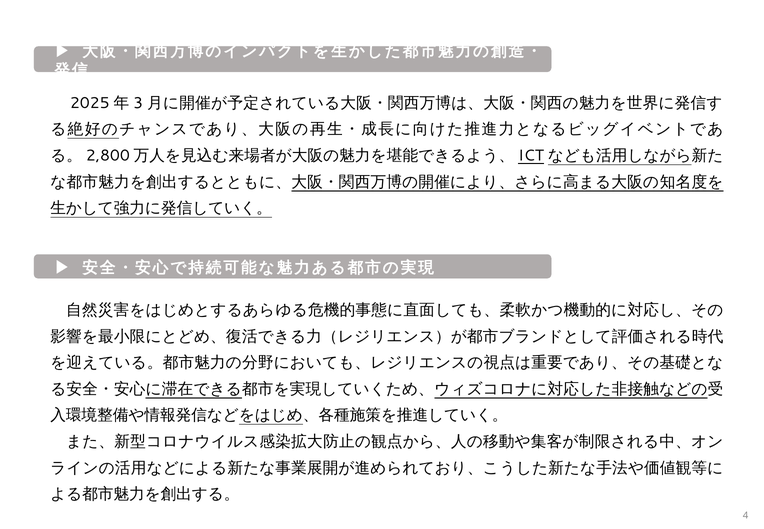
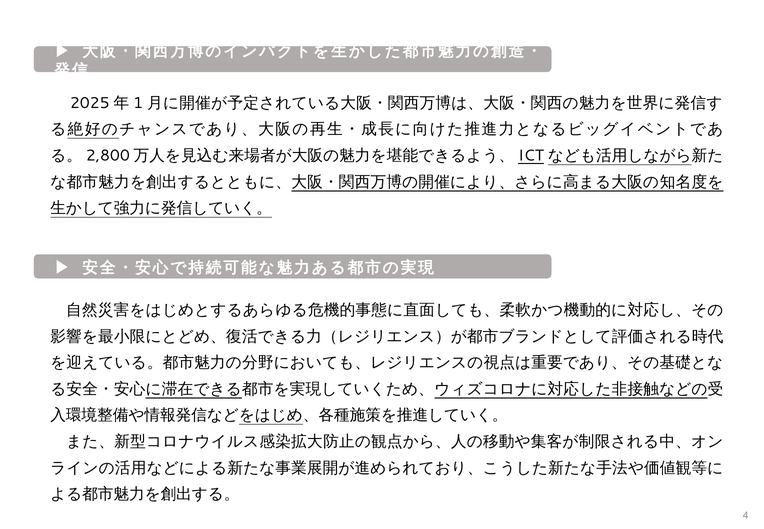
3: 3 -> 1
